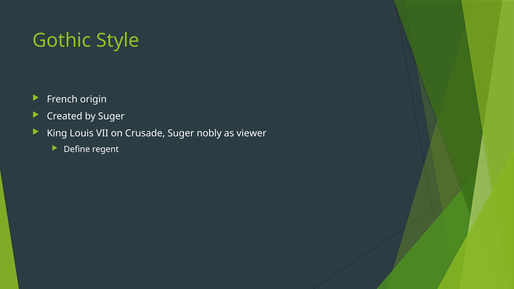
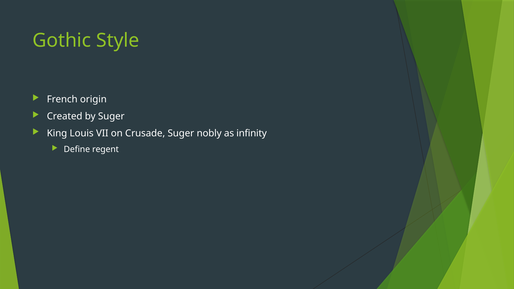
viewer: viewer -> infinity
